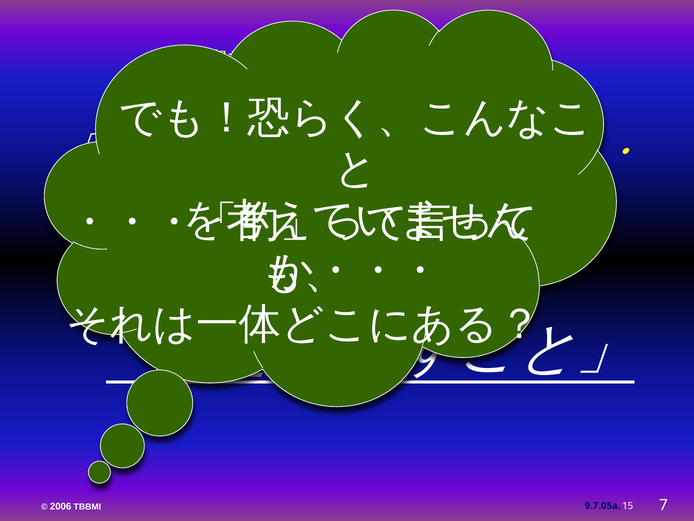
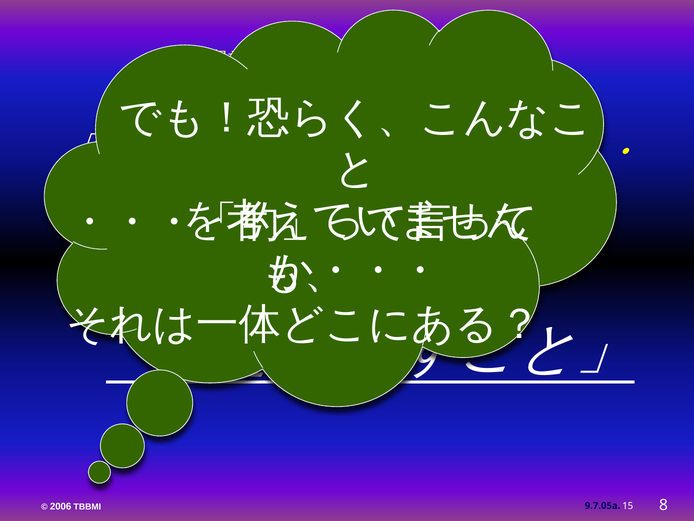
7: 7 -> 8
